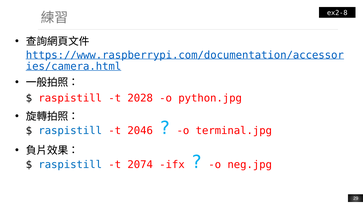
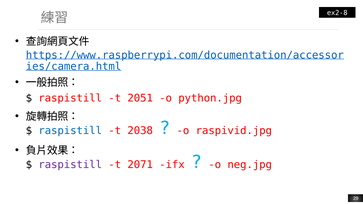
2028: 2028 -> 2051
2046: 2046 -> 2038
terminal.jpg: terminal.jpg -> raspivid.jpg
raspistill at (70, 165) colour: blue -> purple
2074: 2074 -> 2071
